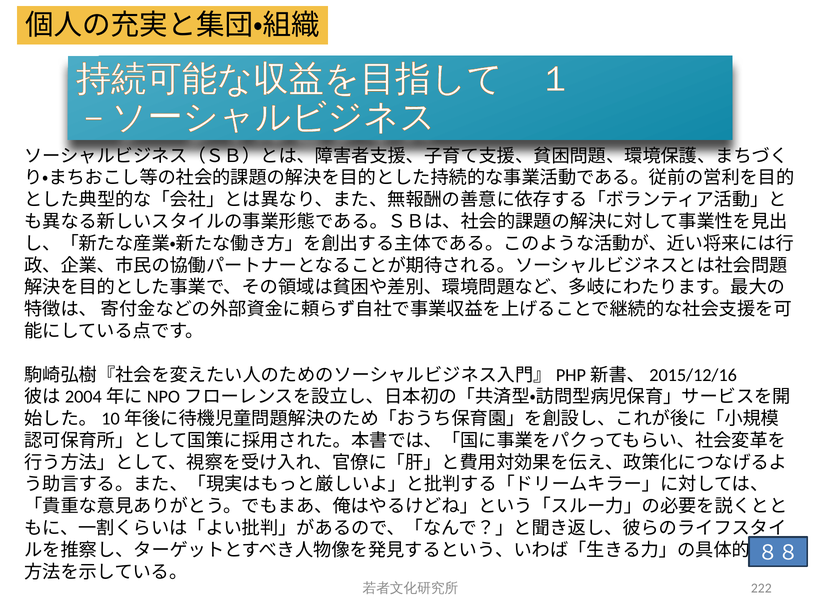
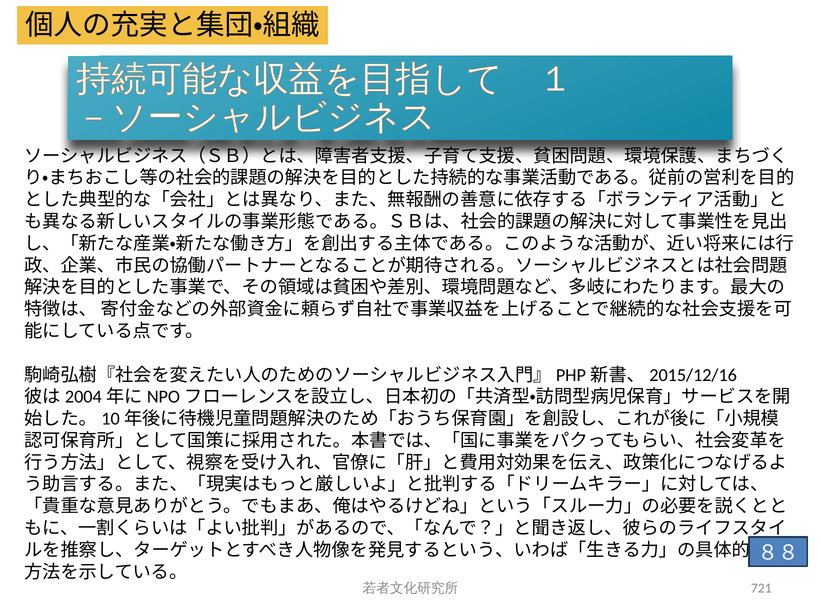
222: 222 -> 721
